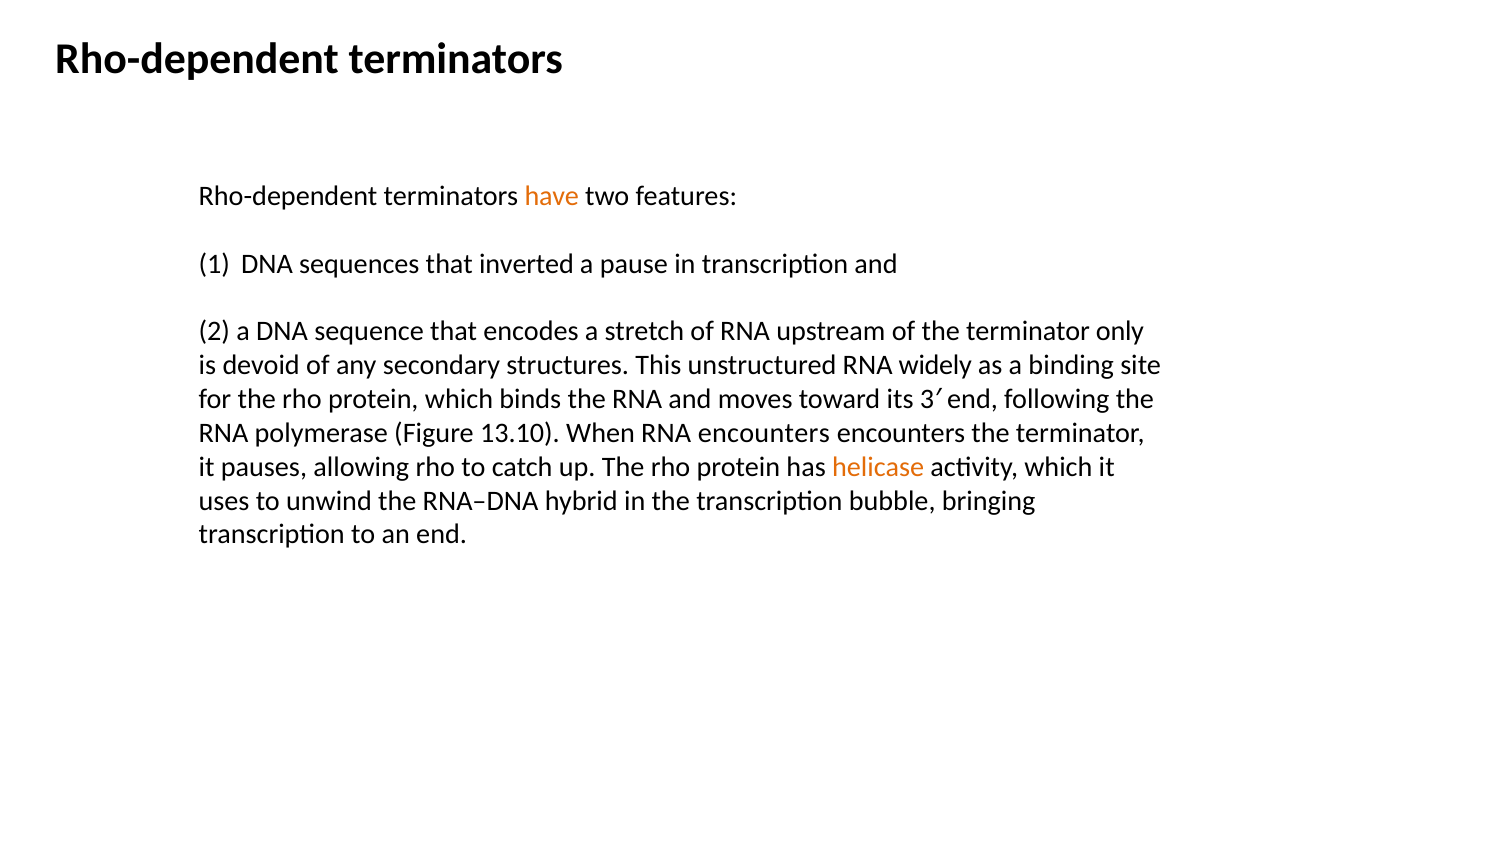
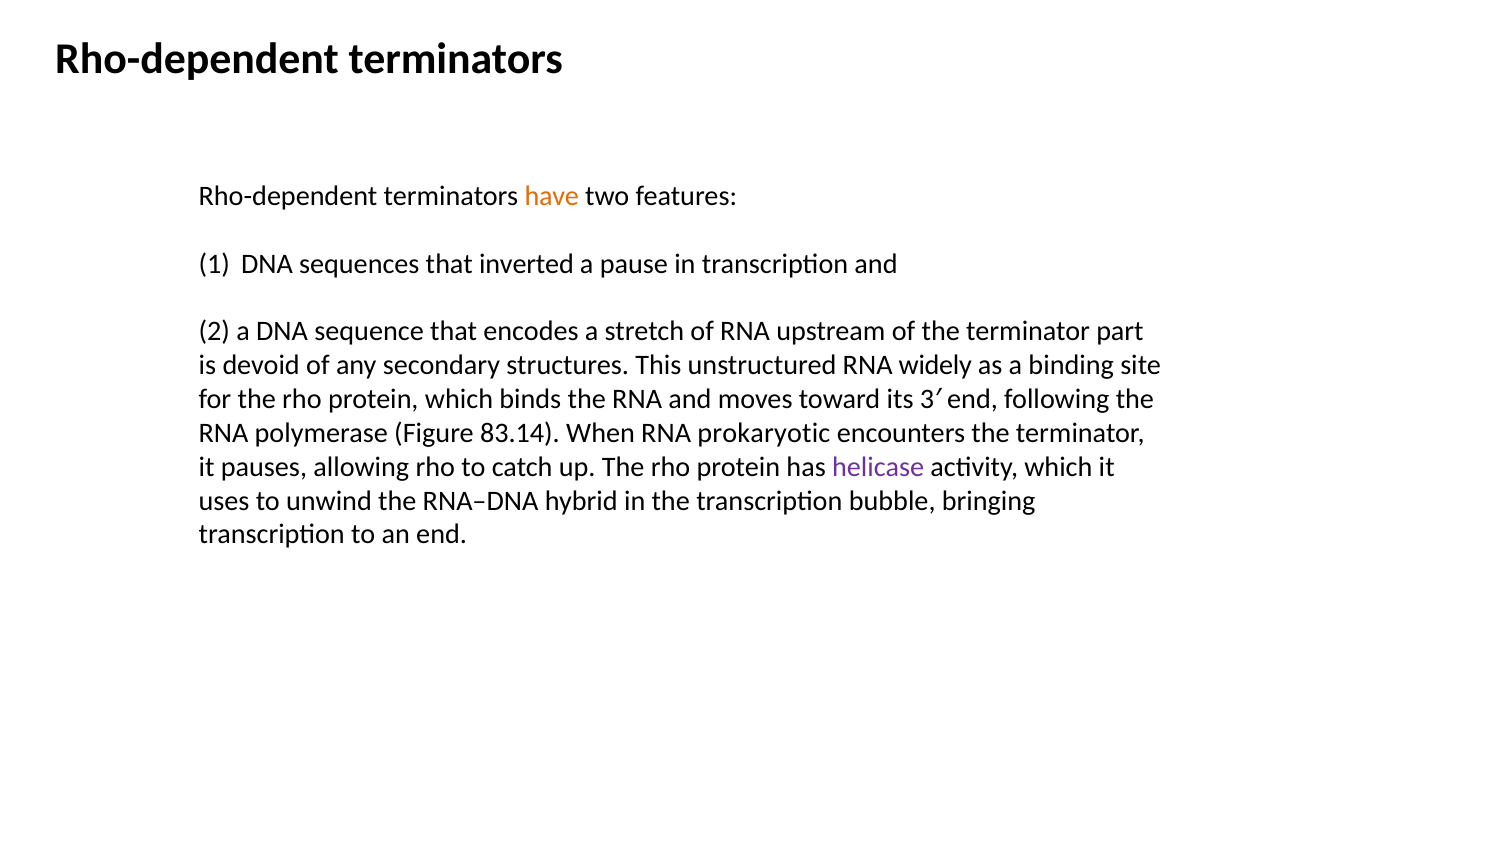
only: only -> part
13.10: 13.10 -> 83.14
RNA encounters: encounters -> prokaryotic
helicase colour: orange -> purple
